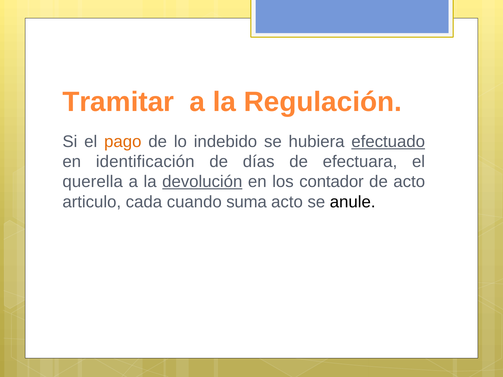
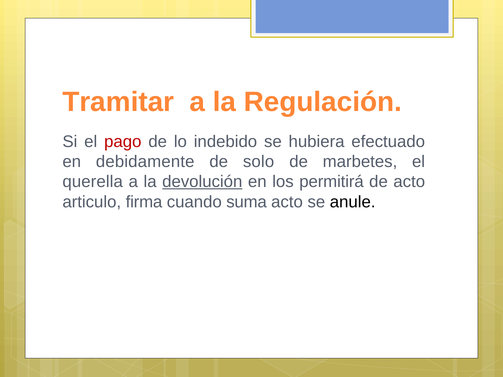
pago colour: orange -> red
efectuado underline: present -> none
identificación: identificación -> debidamente
días: días -> solo
efectuara: efectuara -> marbetes
contador: contador -> permitirá
cada: cada -> firma
